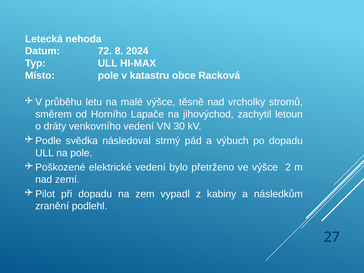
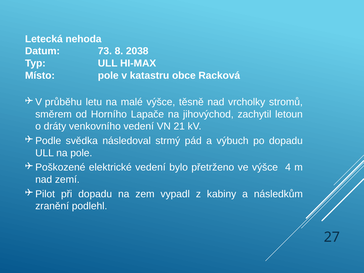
72: 72 -> 73
2024: 2024 -> 2038
30: 30 -> 21
2: 2 -> 4
